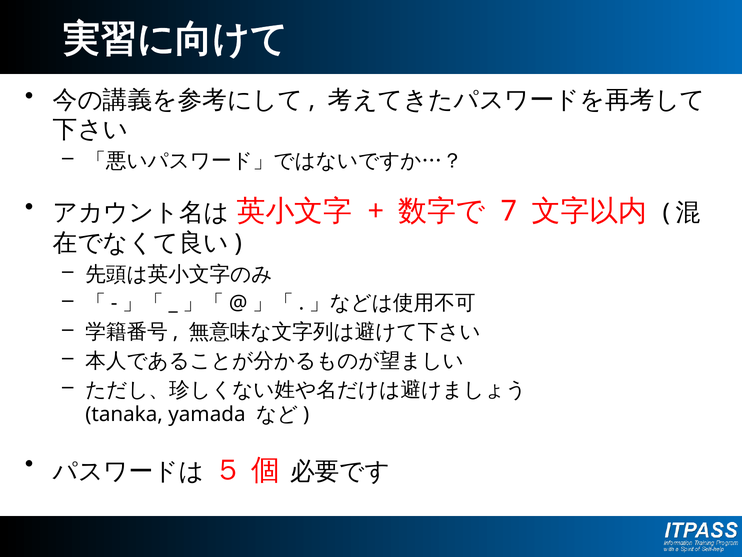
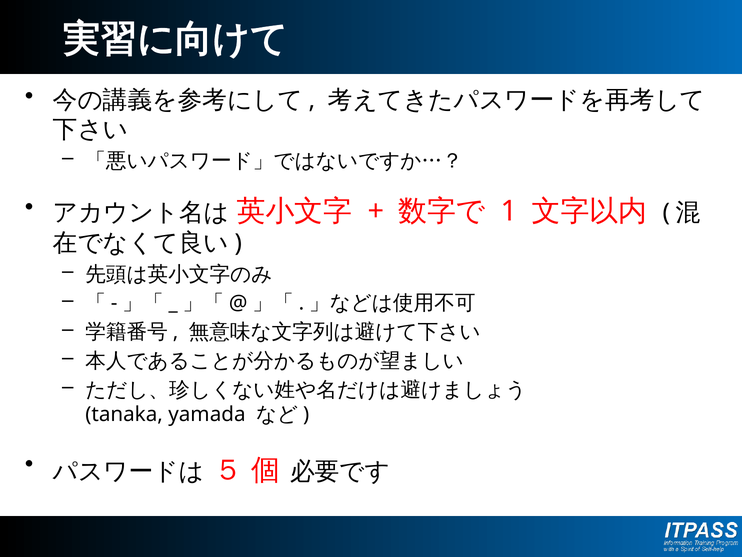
7: 7 -> 1
